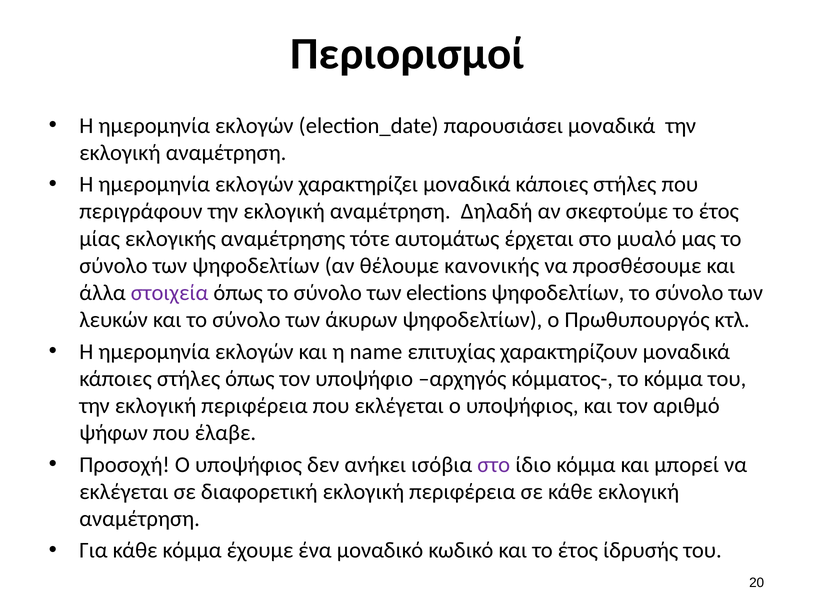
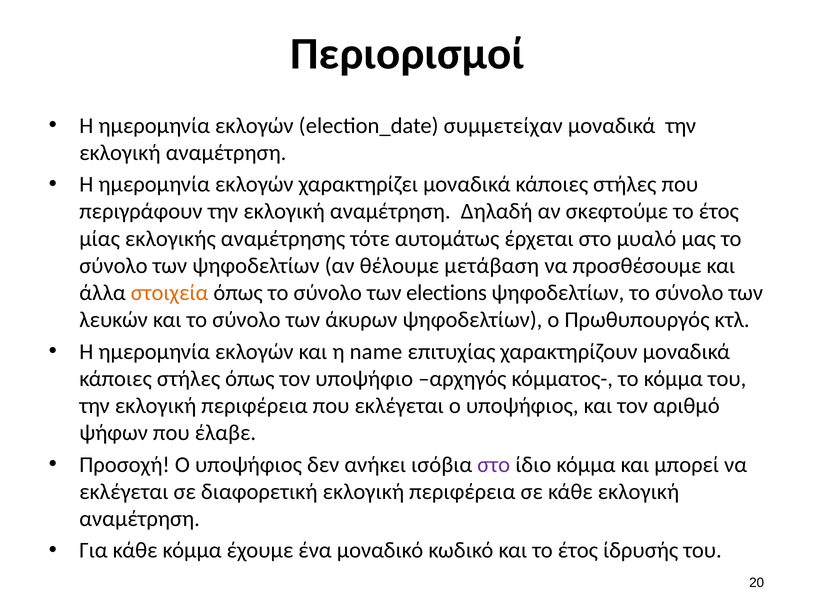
παρουσιάσει: παρουσιάσει -> συμμετείχαν
κανονικής: κανονικής -> μετάβαση
στοιχεία colour: purple -> orange
